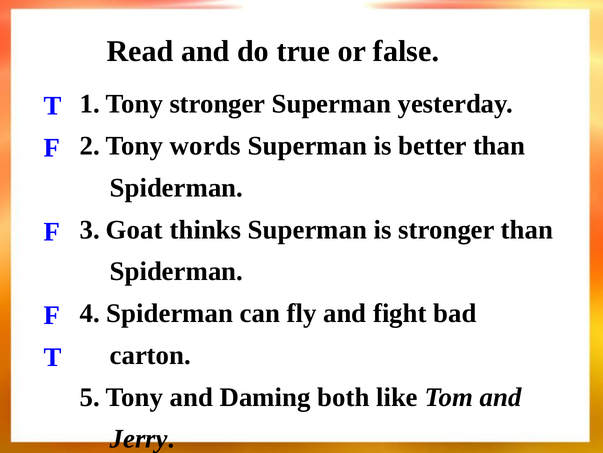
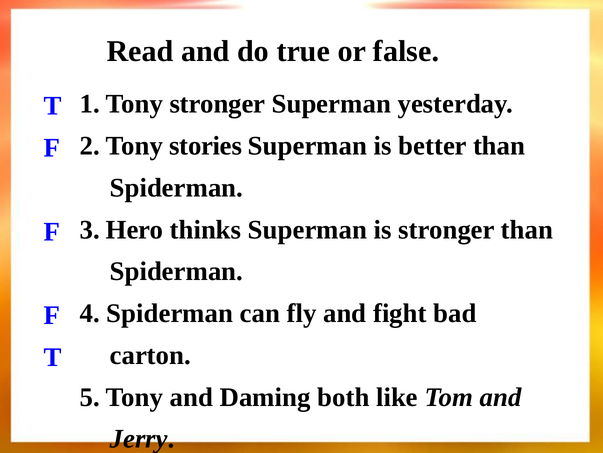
words: words -> stories
Goat: Goat -> Hero
